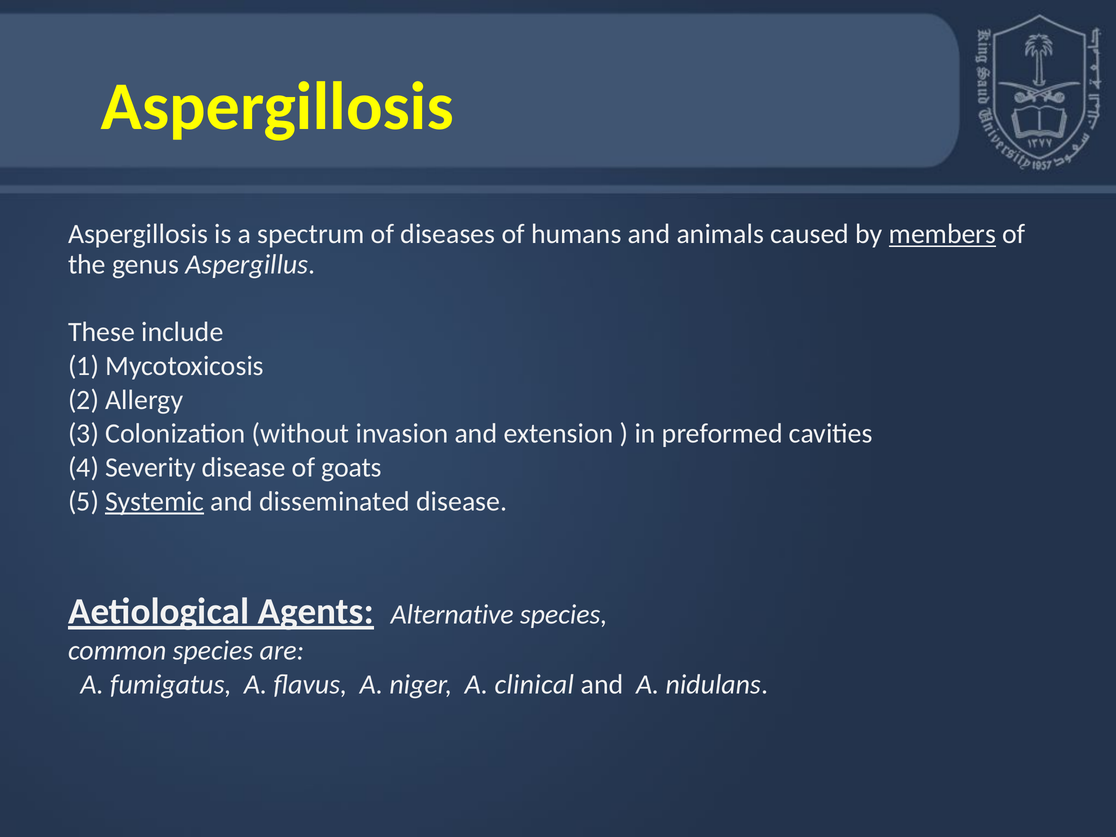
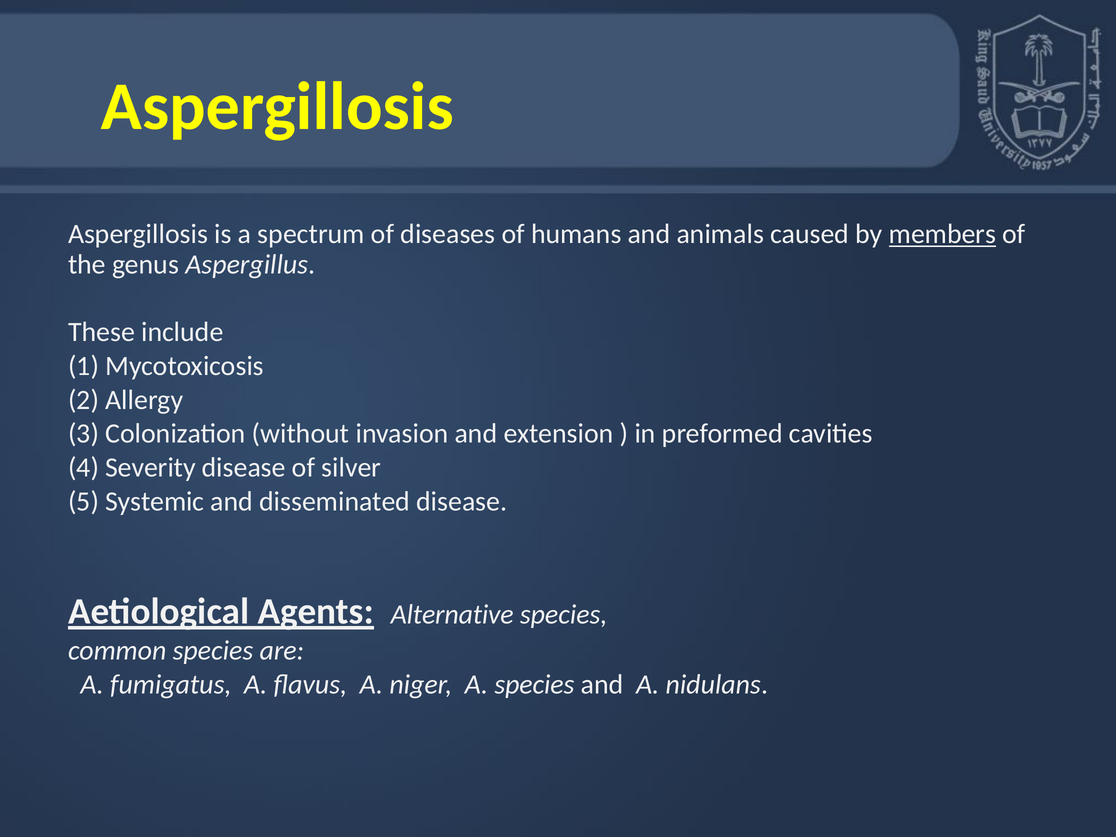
goats: goats -> silver
Systemic underline: present -> none
A clinical: clinical -> species
